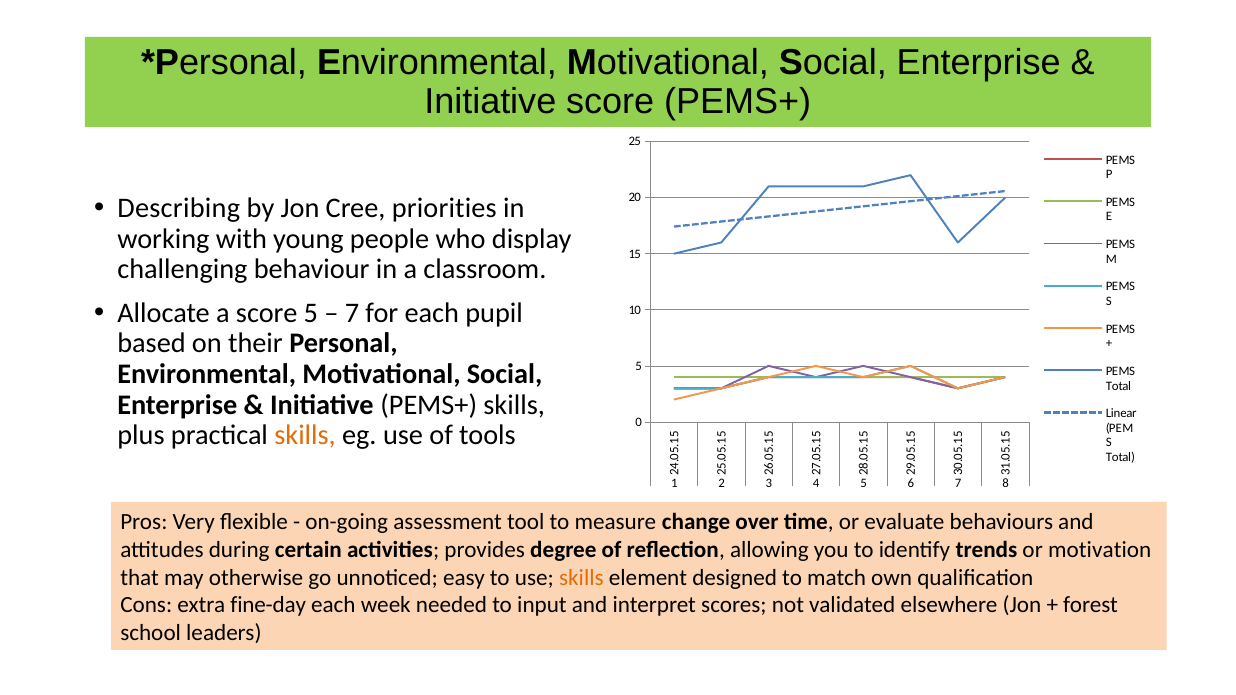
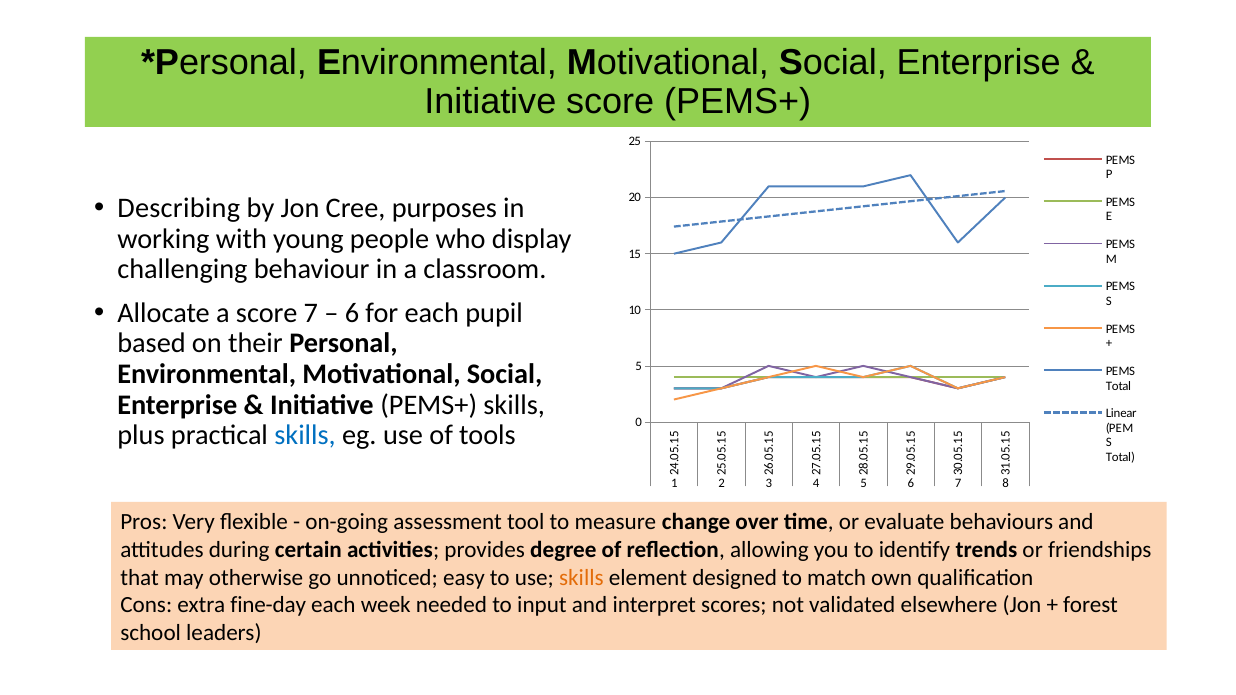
priorities: priorities -> purposes
score 5: 5 -> 7
7 at (352, 313): 7 -> 6
skills at (305, 436) colour: orange -> blue
motivation: motivation -> friendships
